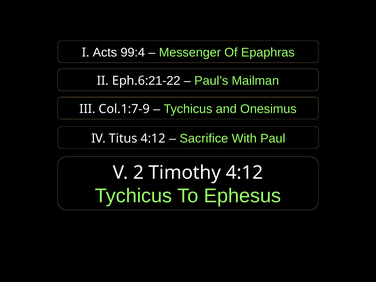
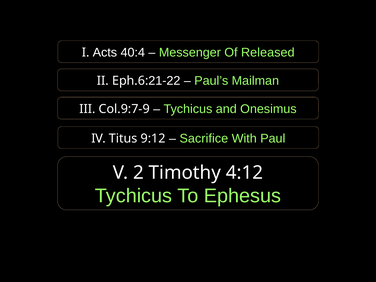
99:4: 99:4 -> 40:4
Epaphras: Epaphras -> Released
Col.1:7-9: Col.1:7-9 -> Col.9:7-9
Titus 4:12: 4:12 -> 9:12
